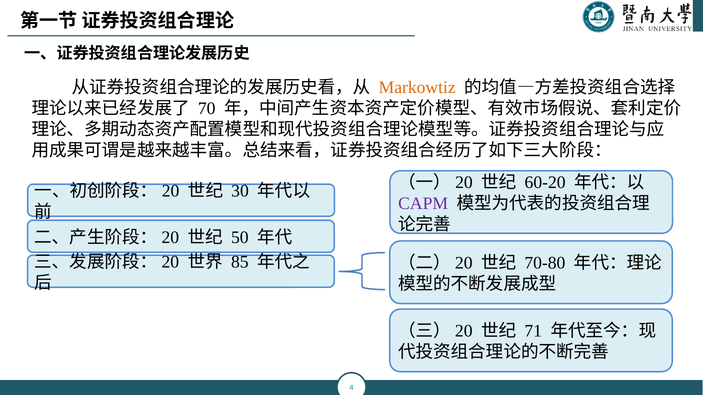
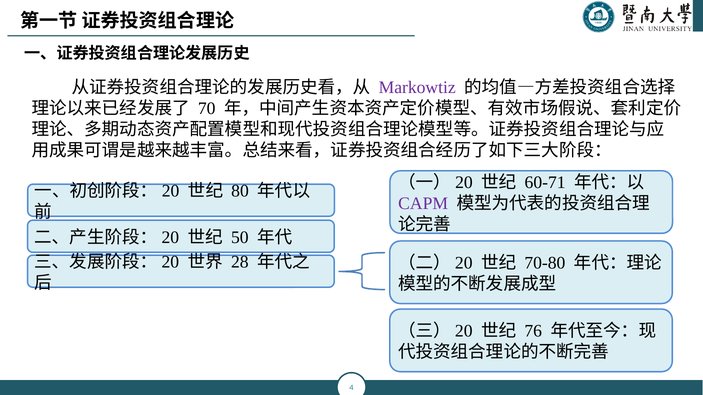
Markowtiz colour: orange -> purple
60-20: 60-20 -> 60-71
30: 30 -> 80
85: 85 -> 28
71: 71 -> 76
